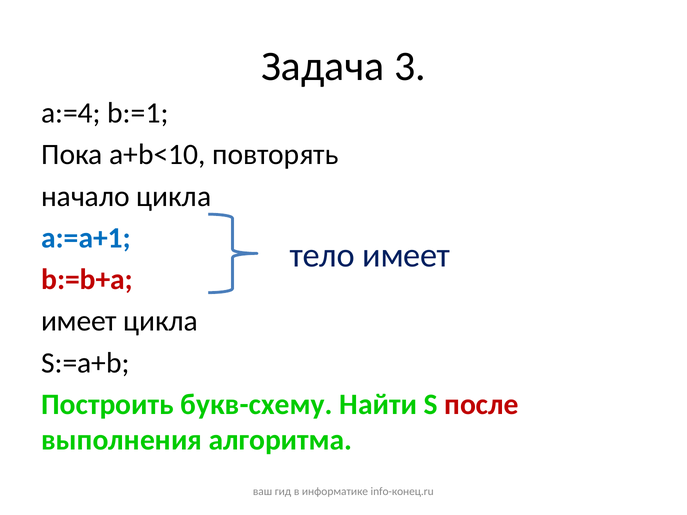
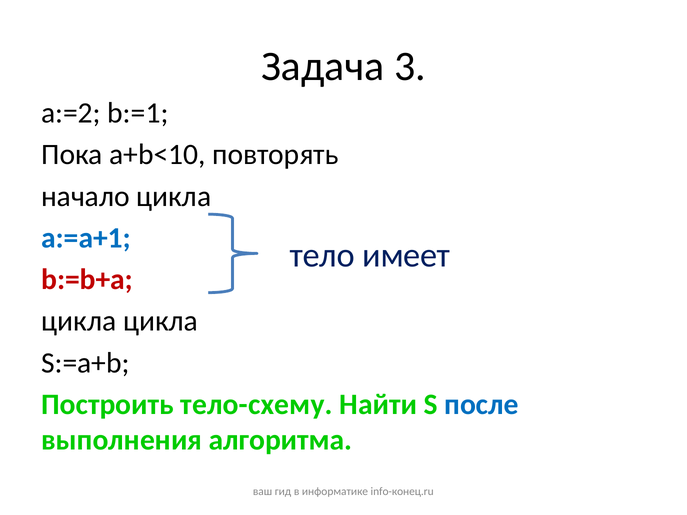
a:=4: a:=4 -> a:=2
имеет at (79, 321): имеет -> цикла
букв-схему: букв-схему -> тело-схему
после colour: red -> blue
